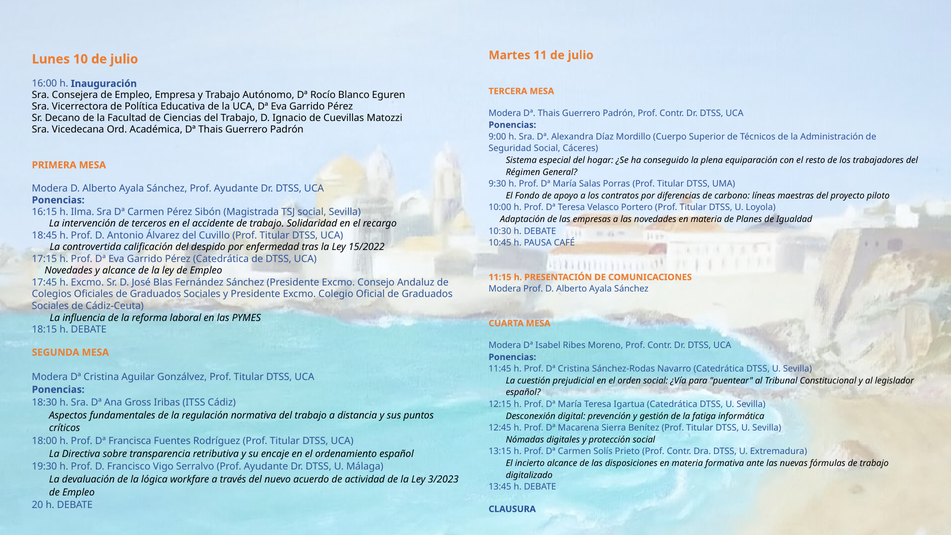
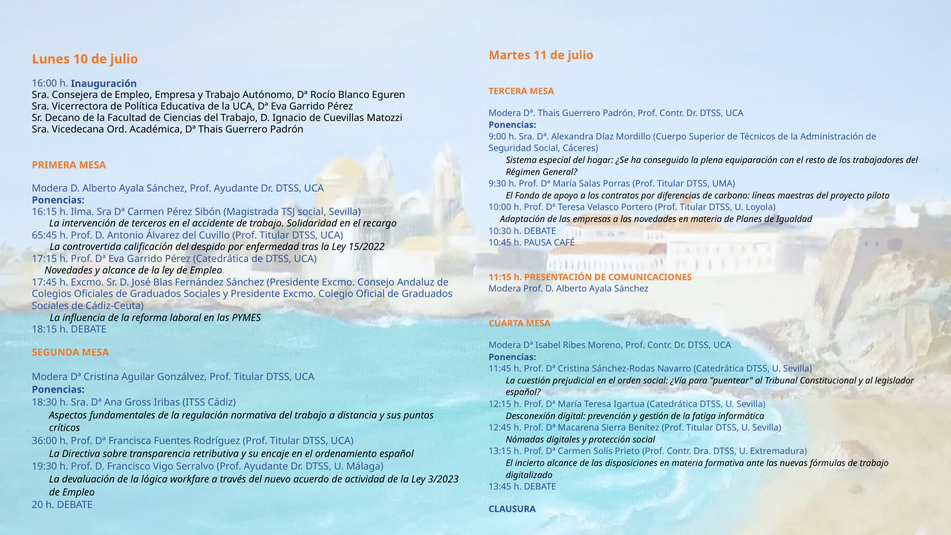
18:45: 18:45 -> 65:45
18:00: 18:00 -> 36:00
